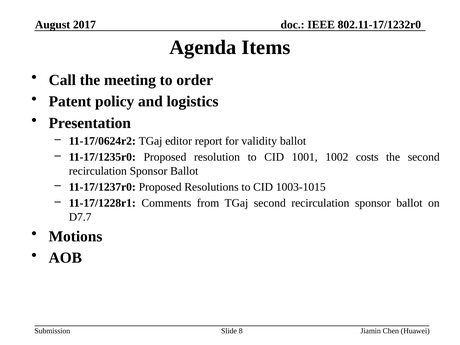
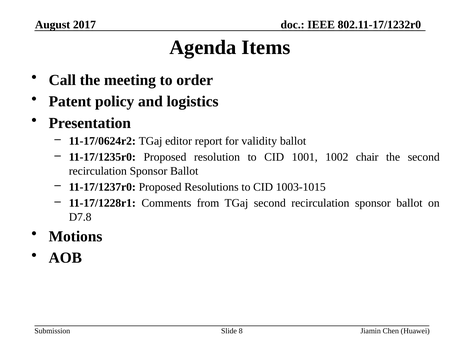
costs: costs -> chair
D7.7: D7.7 -> D7.8
